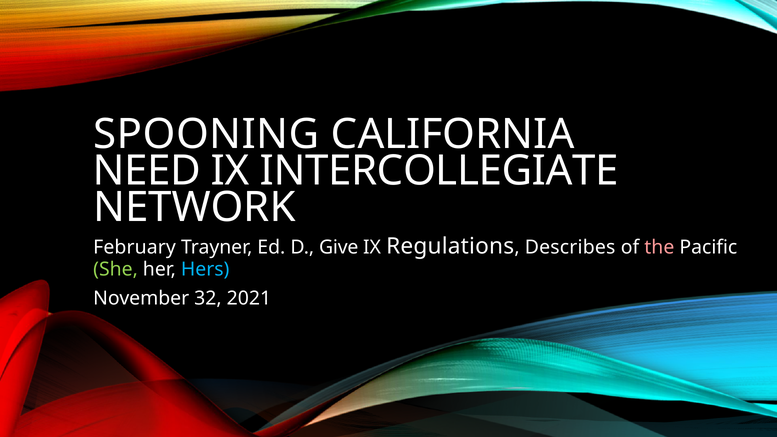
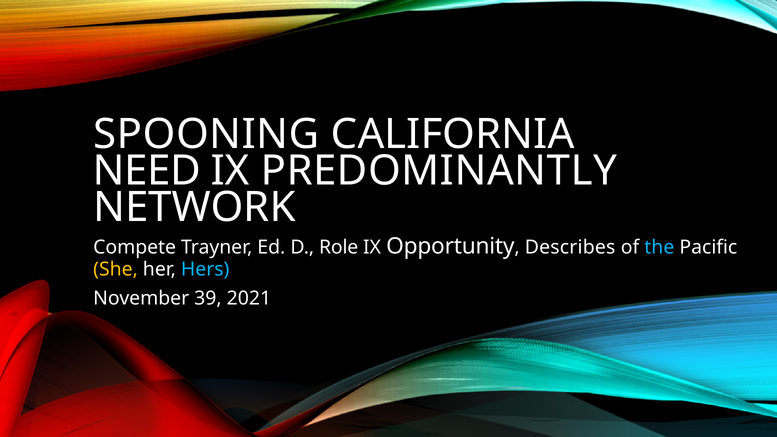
INTERCOLLEGIATE: INTERCOLLEGIATE -> PREDOMINANTLY
February: February -> Compete
Give: Give -> Role
Regulations: Regulations -> Opportunity
the colour: pink -> light blue
She colour: light green -> yellow
32: 32 -> 39
